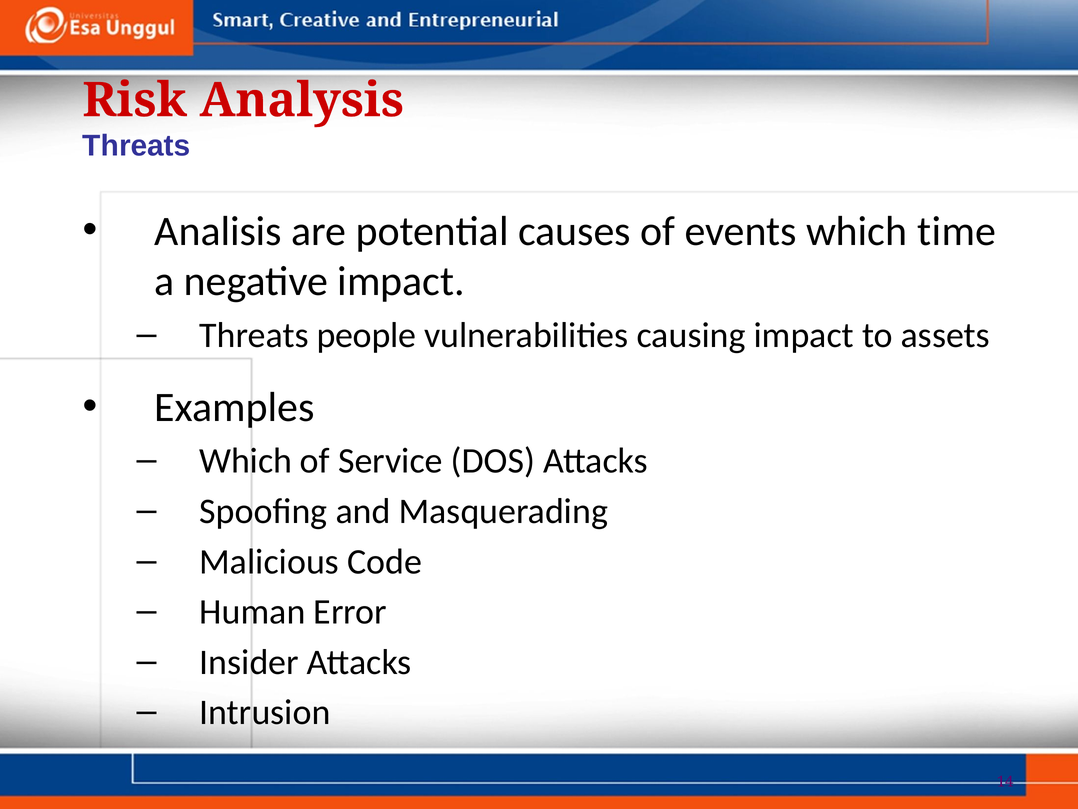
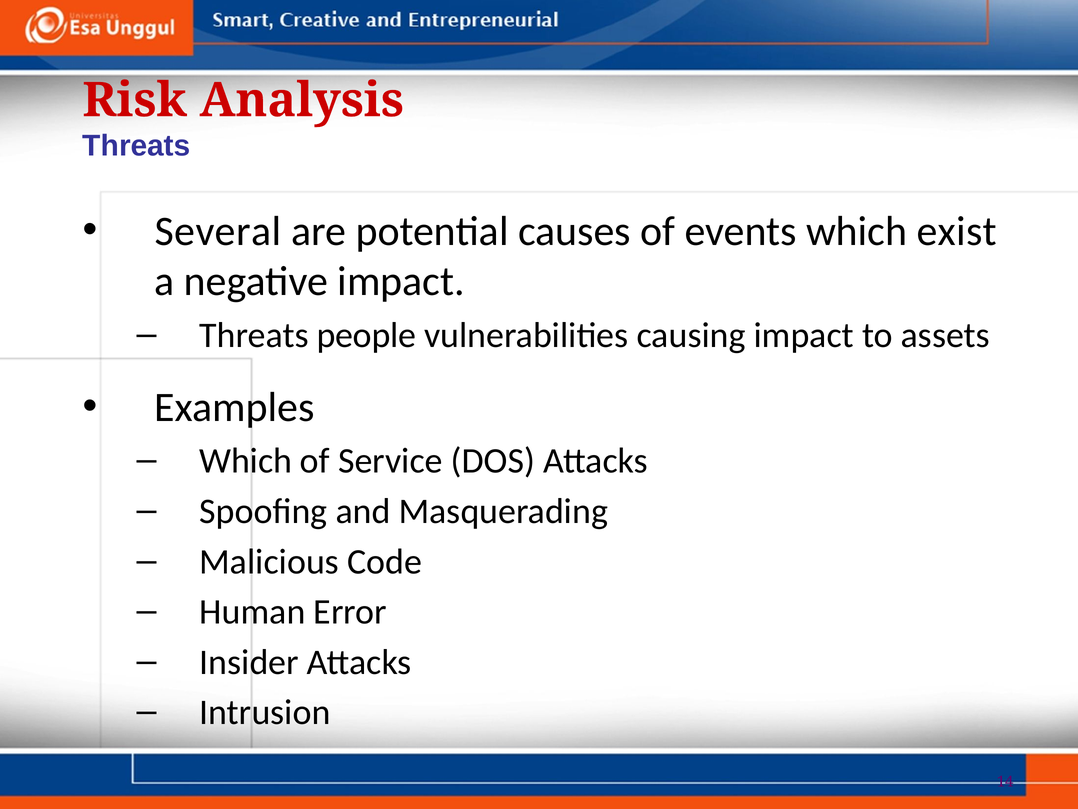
Analisis: Analisis -> Several
time: time -> exist
